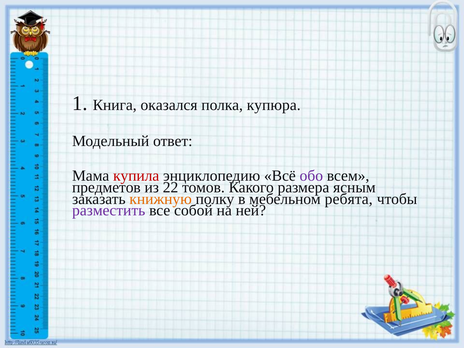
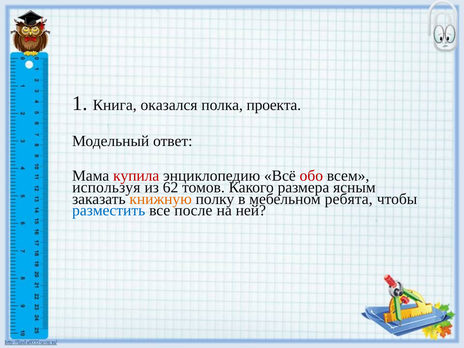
купюра: купюра -> проекта
обо colour: purple -> red
предметов: предметов -> используя
22: 22 -> 62
разместить colour: purple -> blue
собой: собой -> после
